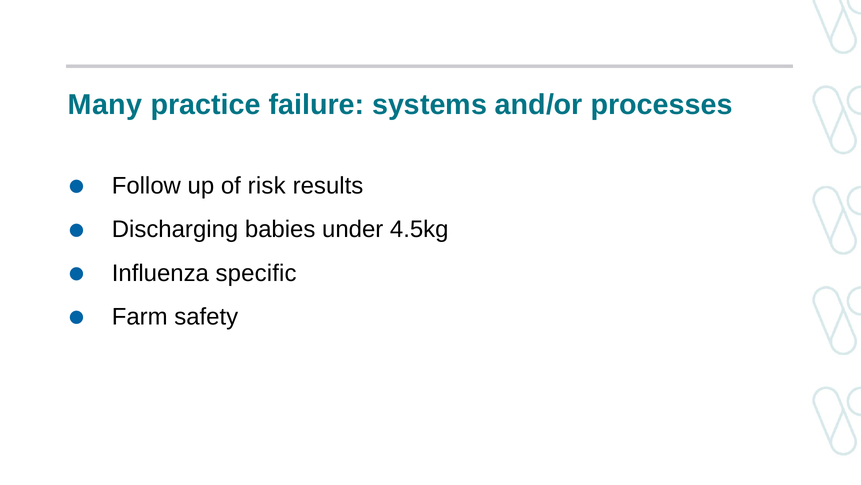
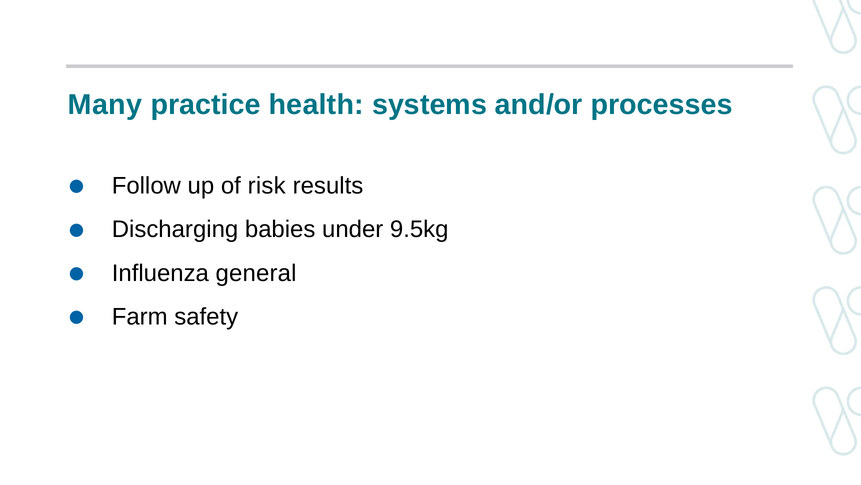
failure: failure -> health
4.5kg: 4.5kg -> 9.5kg
specific: specific -> general
